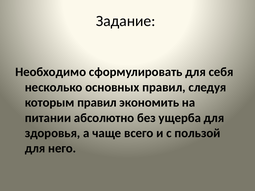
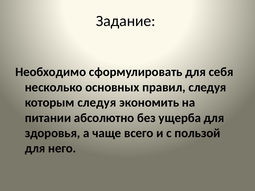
которым правил: правил -> следуя
